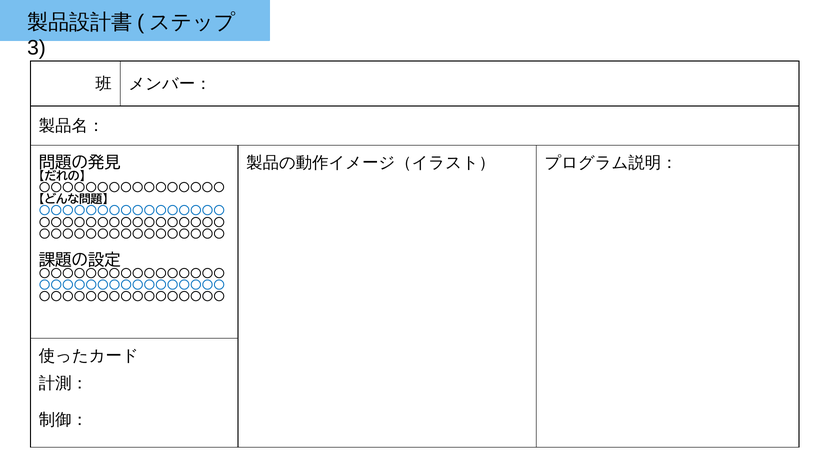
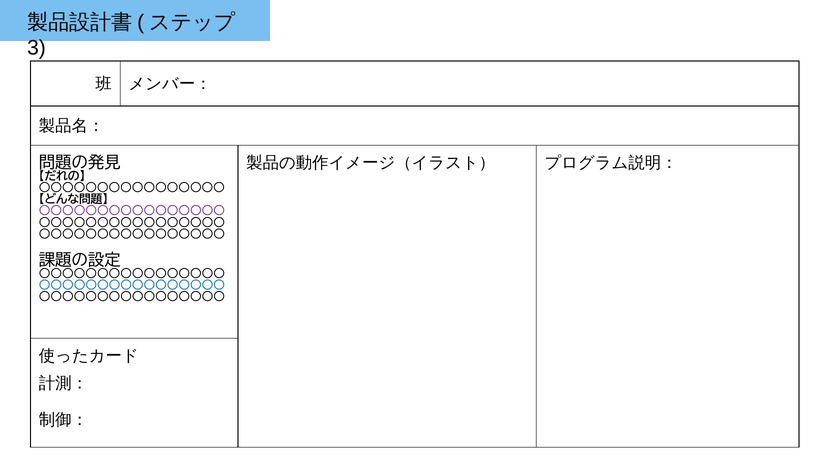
〇〇〇〇〇〇〇〇〇〇〇〇〇〇〇〇 at (132, 211) colour: blue -> purple
